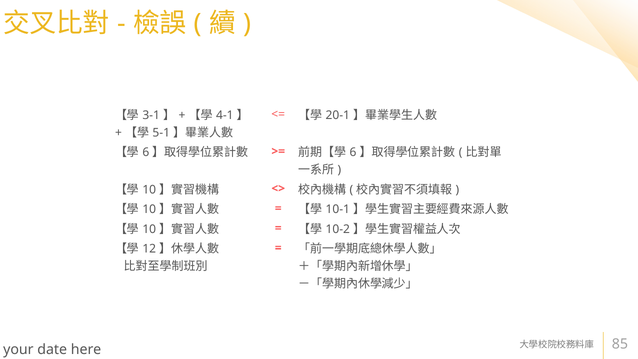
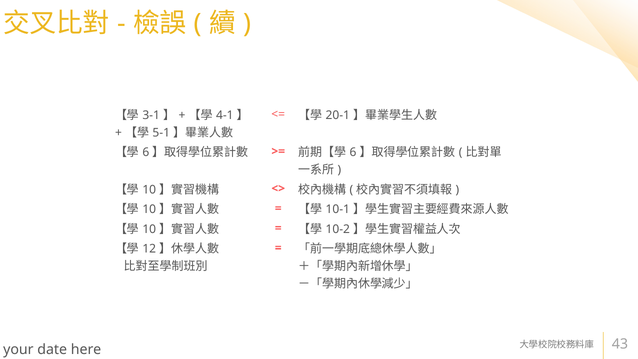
85: 85 -> 43
